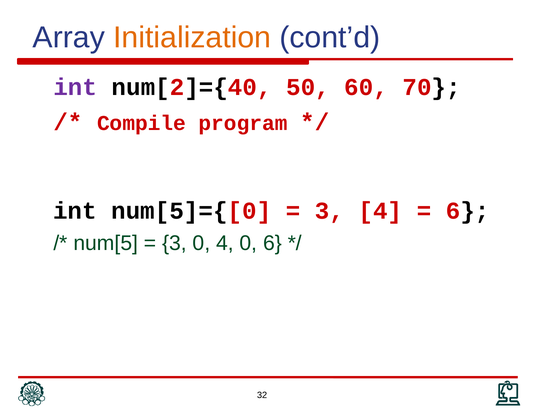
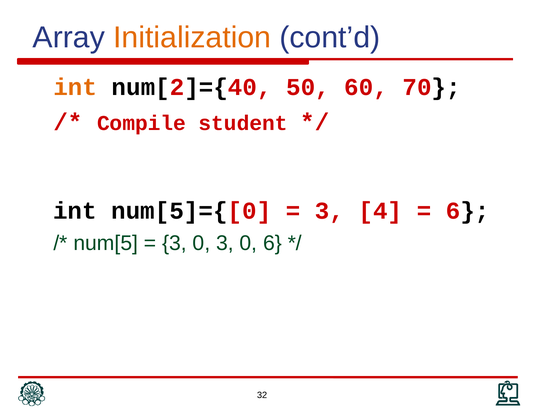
int at (75, 87) colour: purple -> orange
program: program -> student
0 4: 4 -> 3
